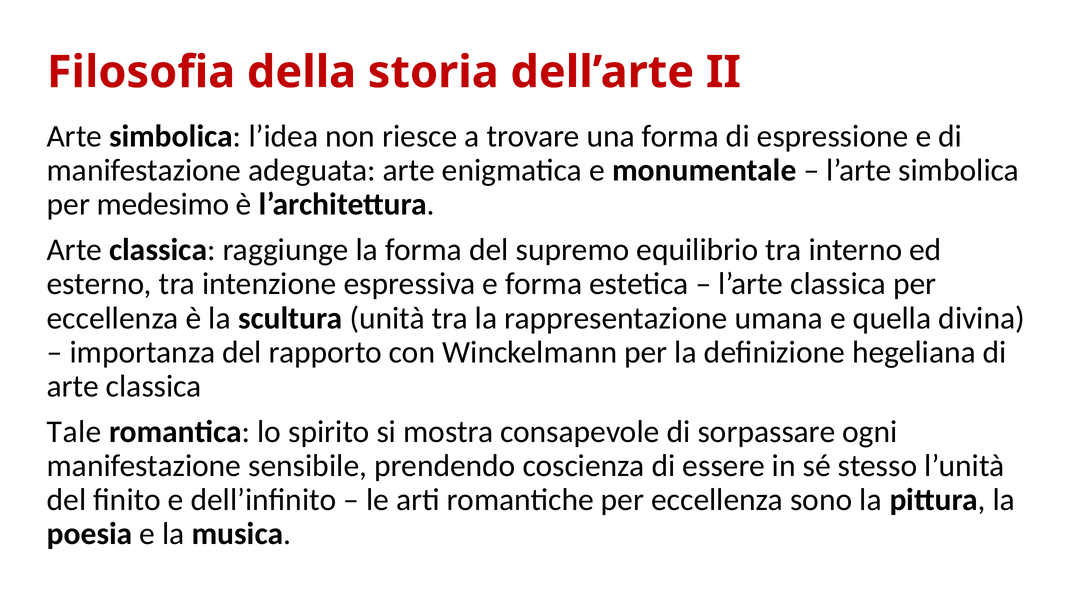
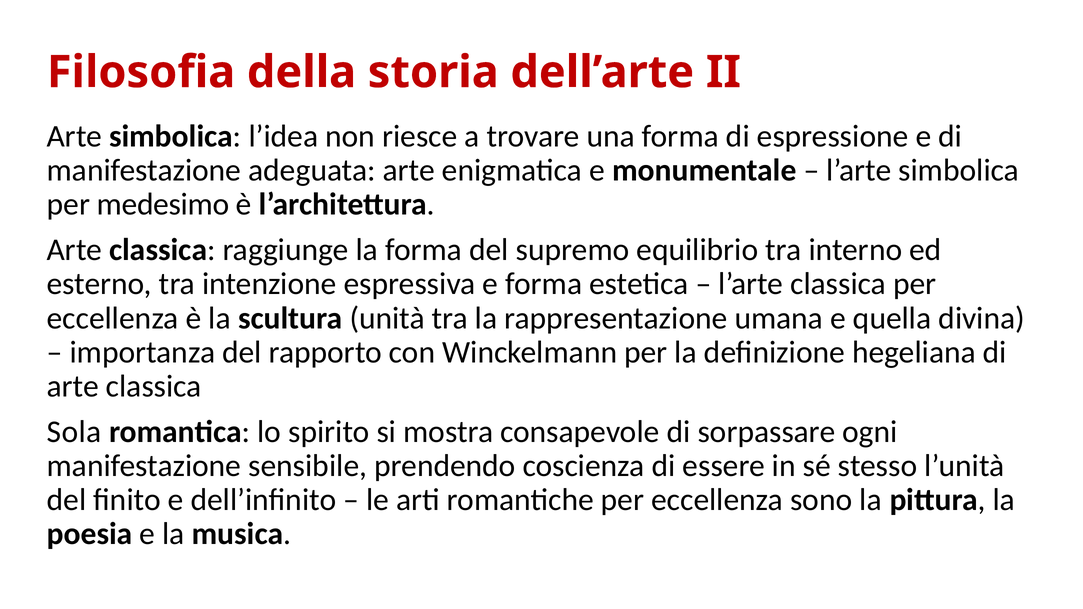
Tale: Tale -> Sola
